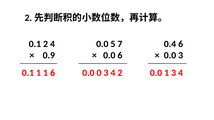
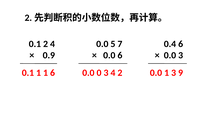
1 3 4: 4 -> 9
